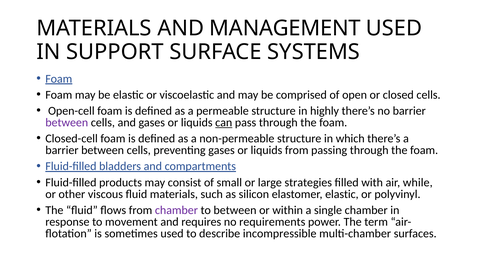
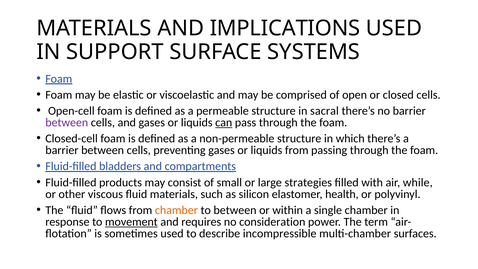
MANAGEMENT: MANAGEMENT -> IMPLICATIONS
highly: highly -> sacral
elastomer elastic: elastic -> health
chamber at (176, 210) colour: purple -> orange
movement underline: none -> present
requirements: requirements -> consideration
